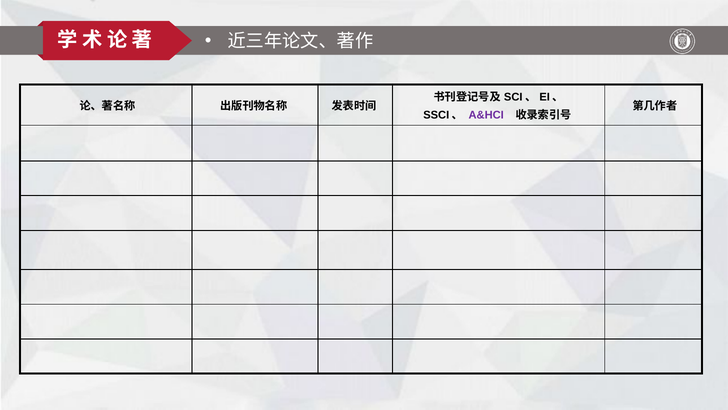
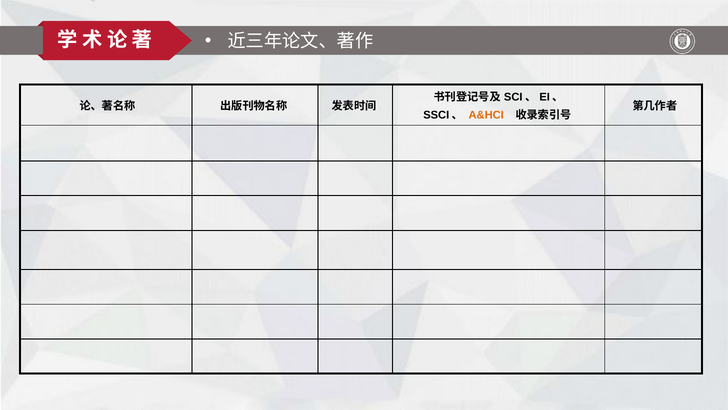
A&HCI colour: purple -> orange
